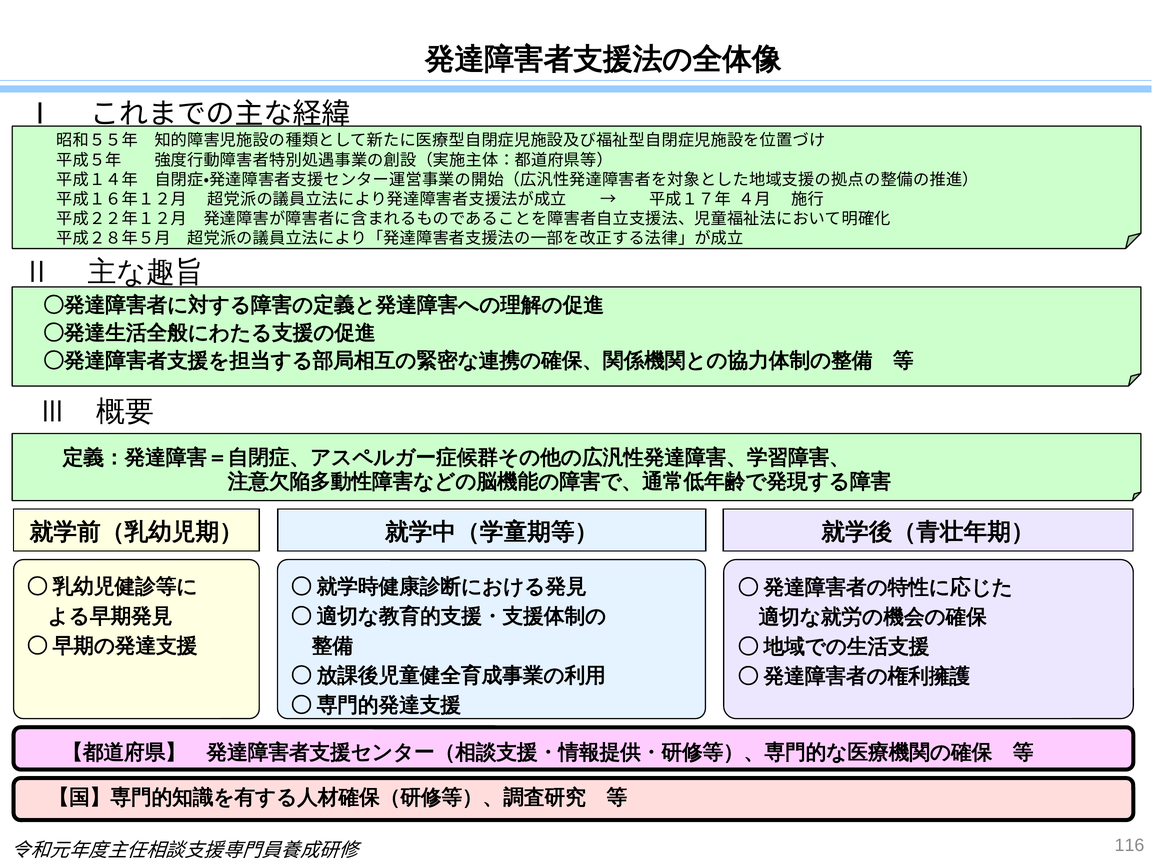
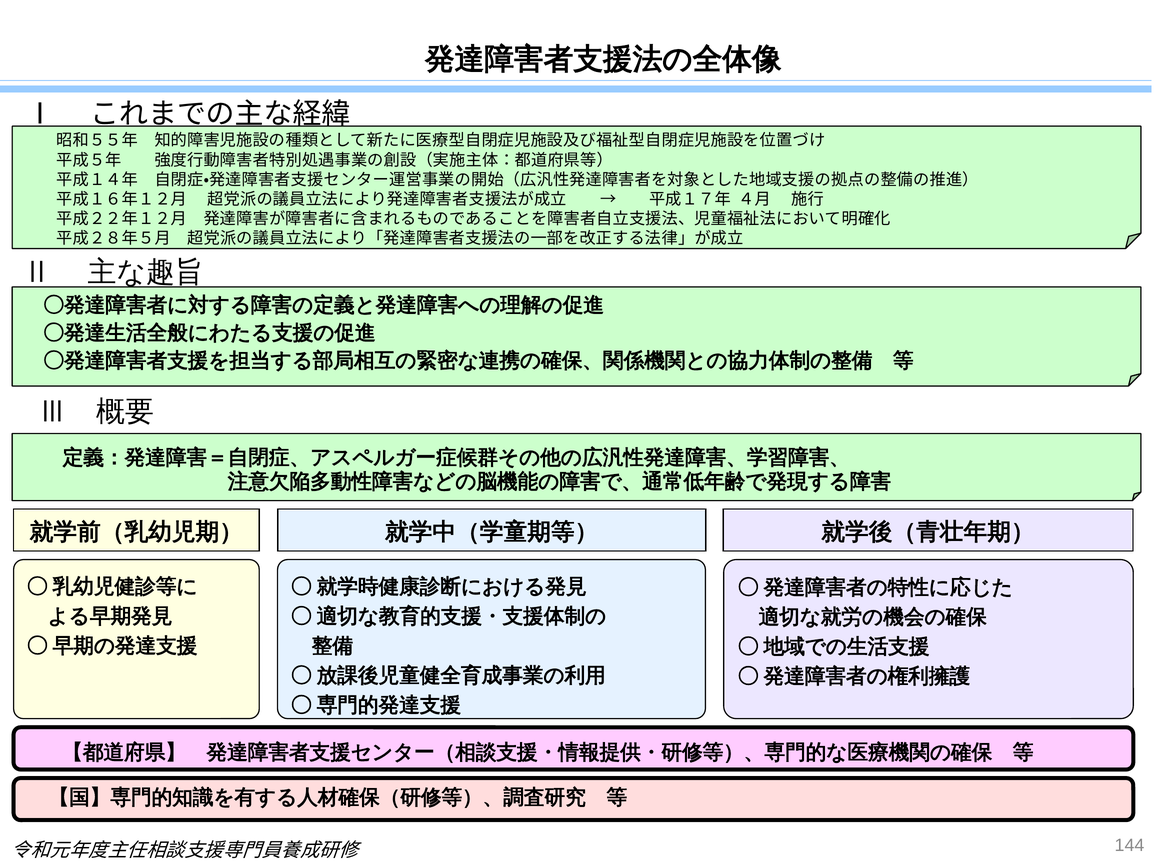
116: 116 -> 144
